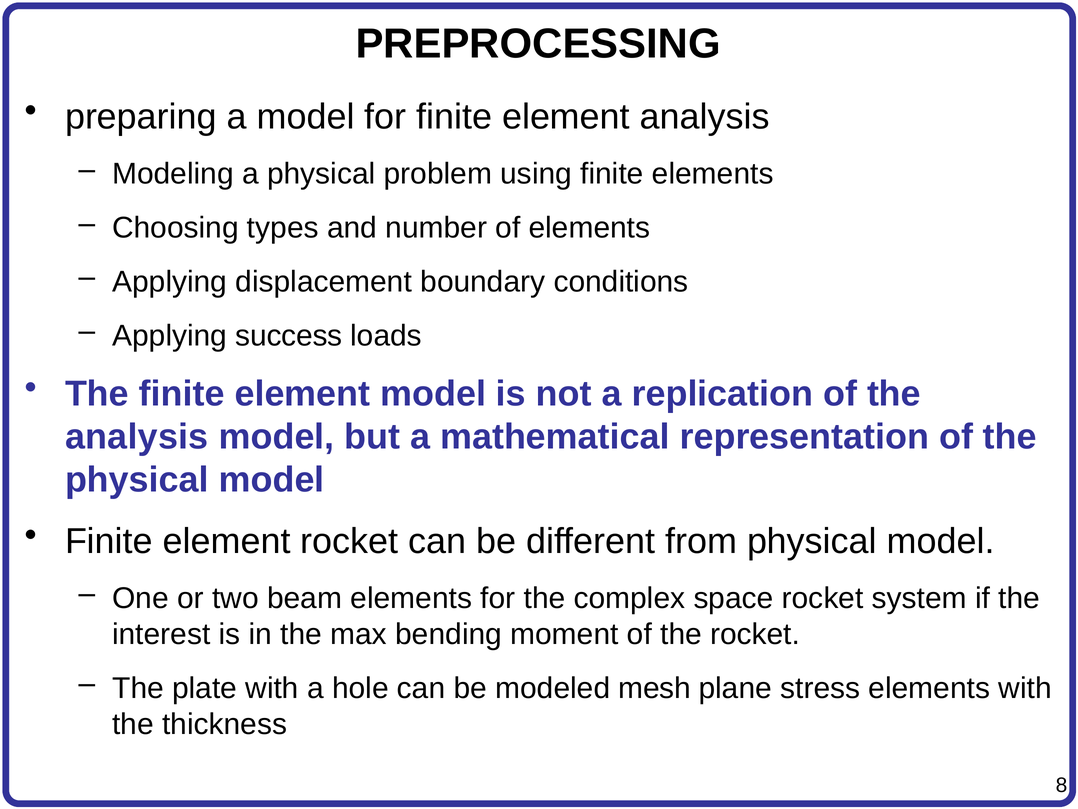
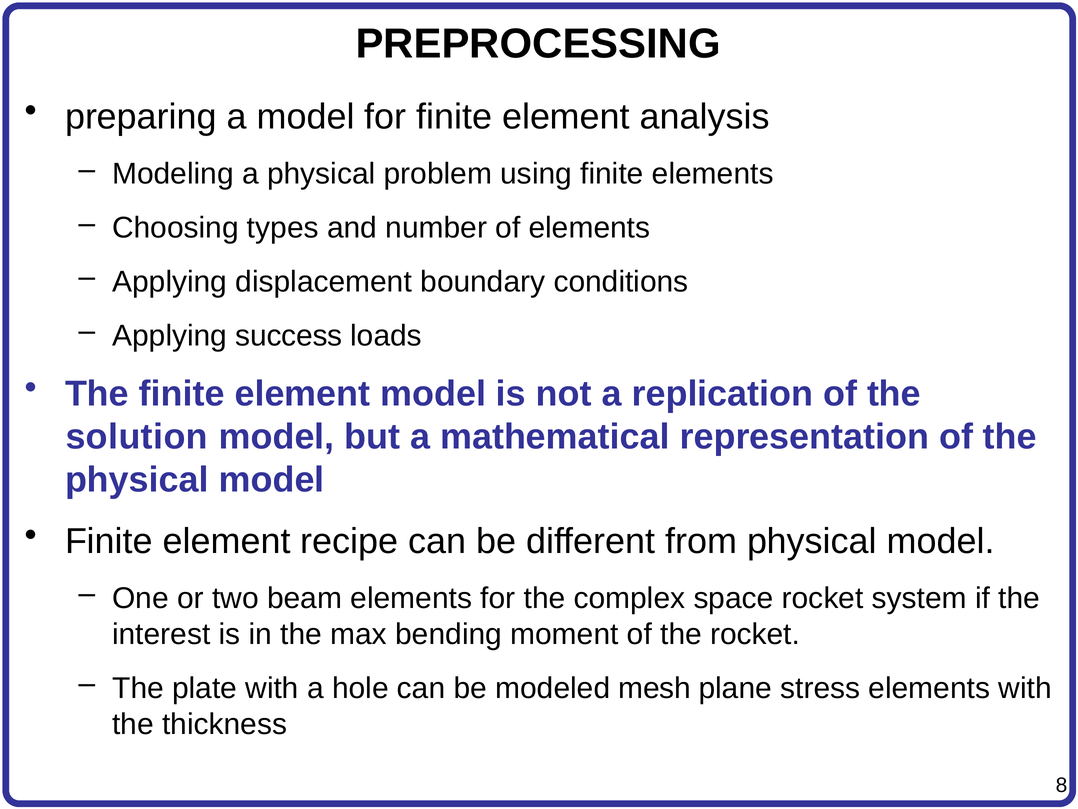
analysis at (137, 437): analysis -> solution
element rocket: rocket -> recipe
